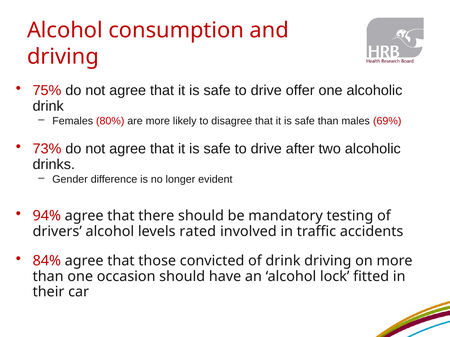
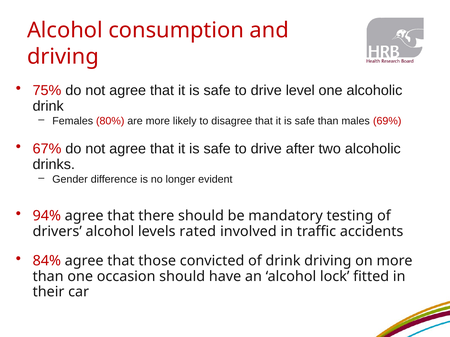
offer: offer -> level
73%: 73% -> 67%
